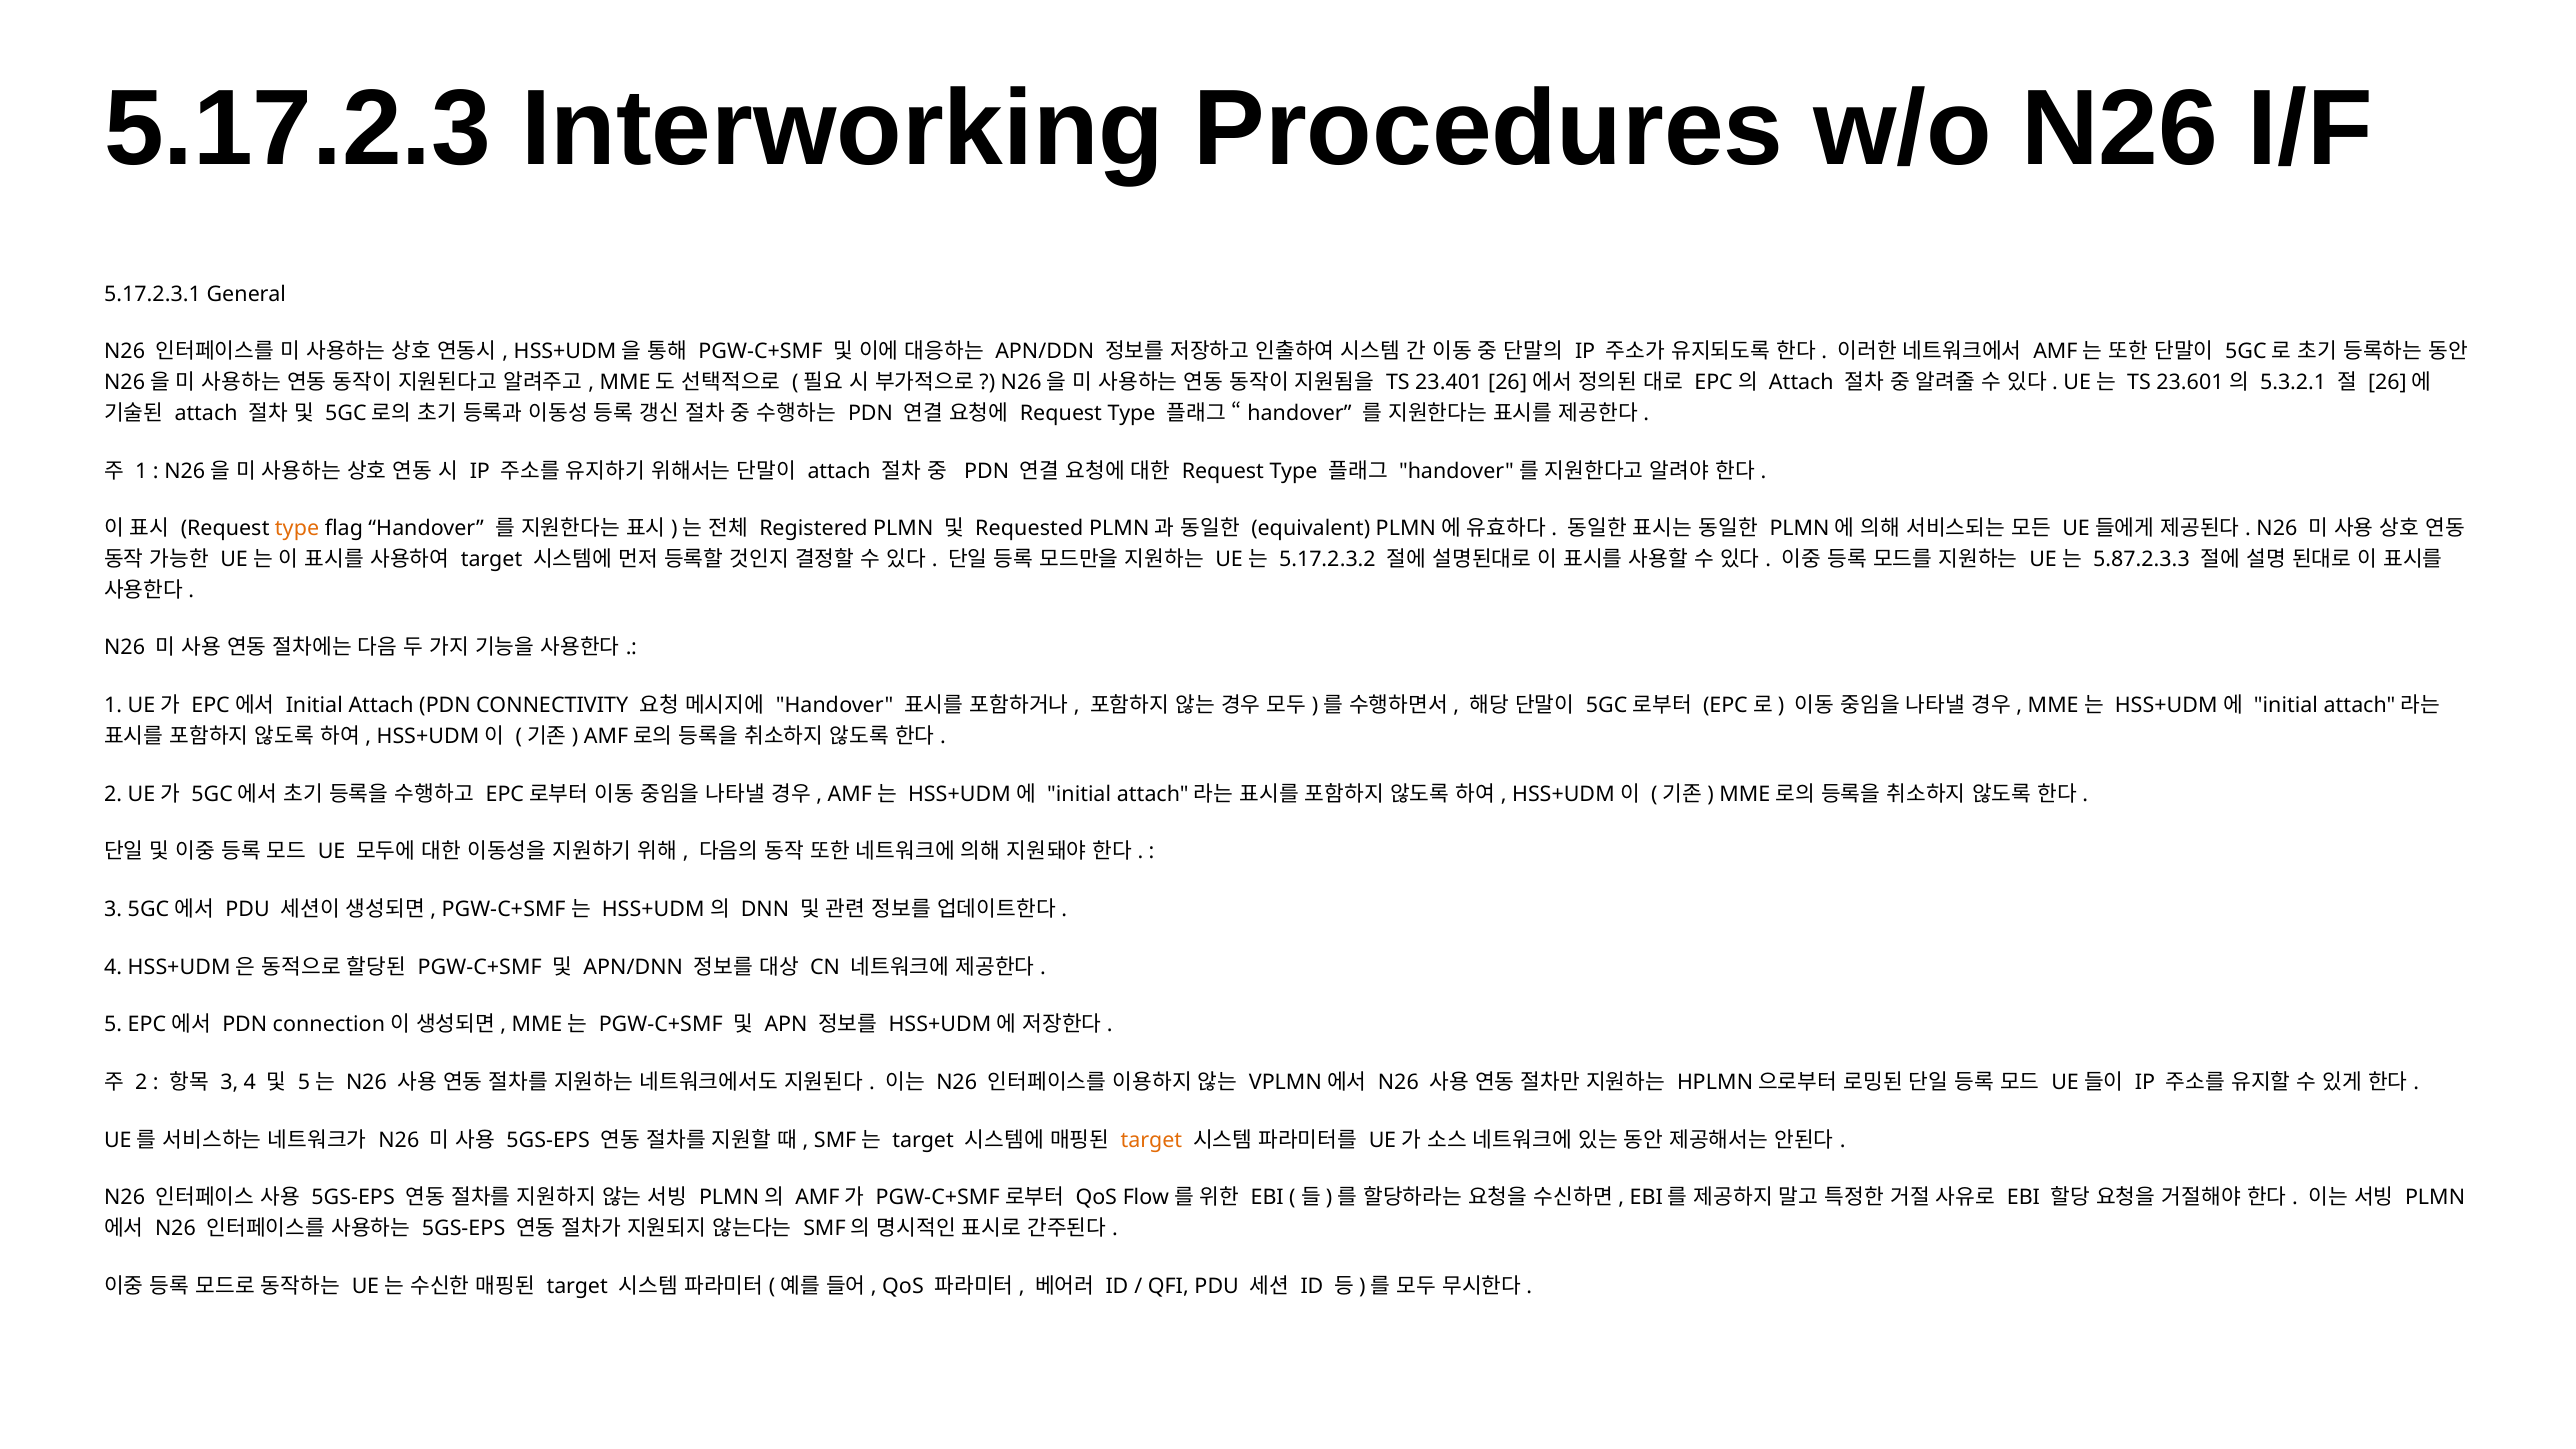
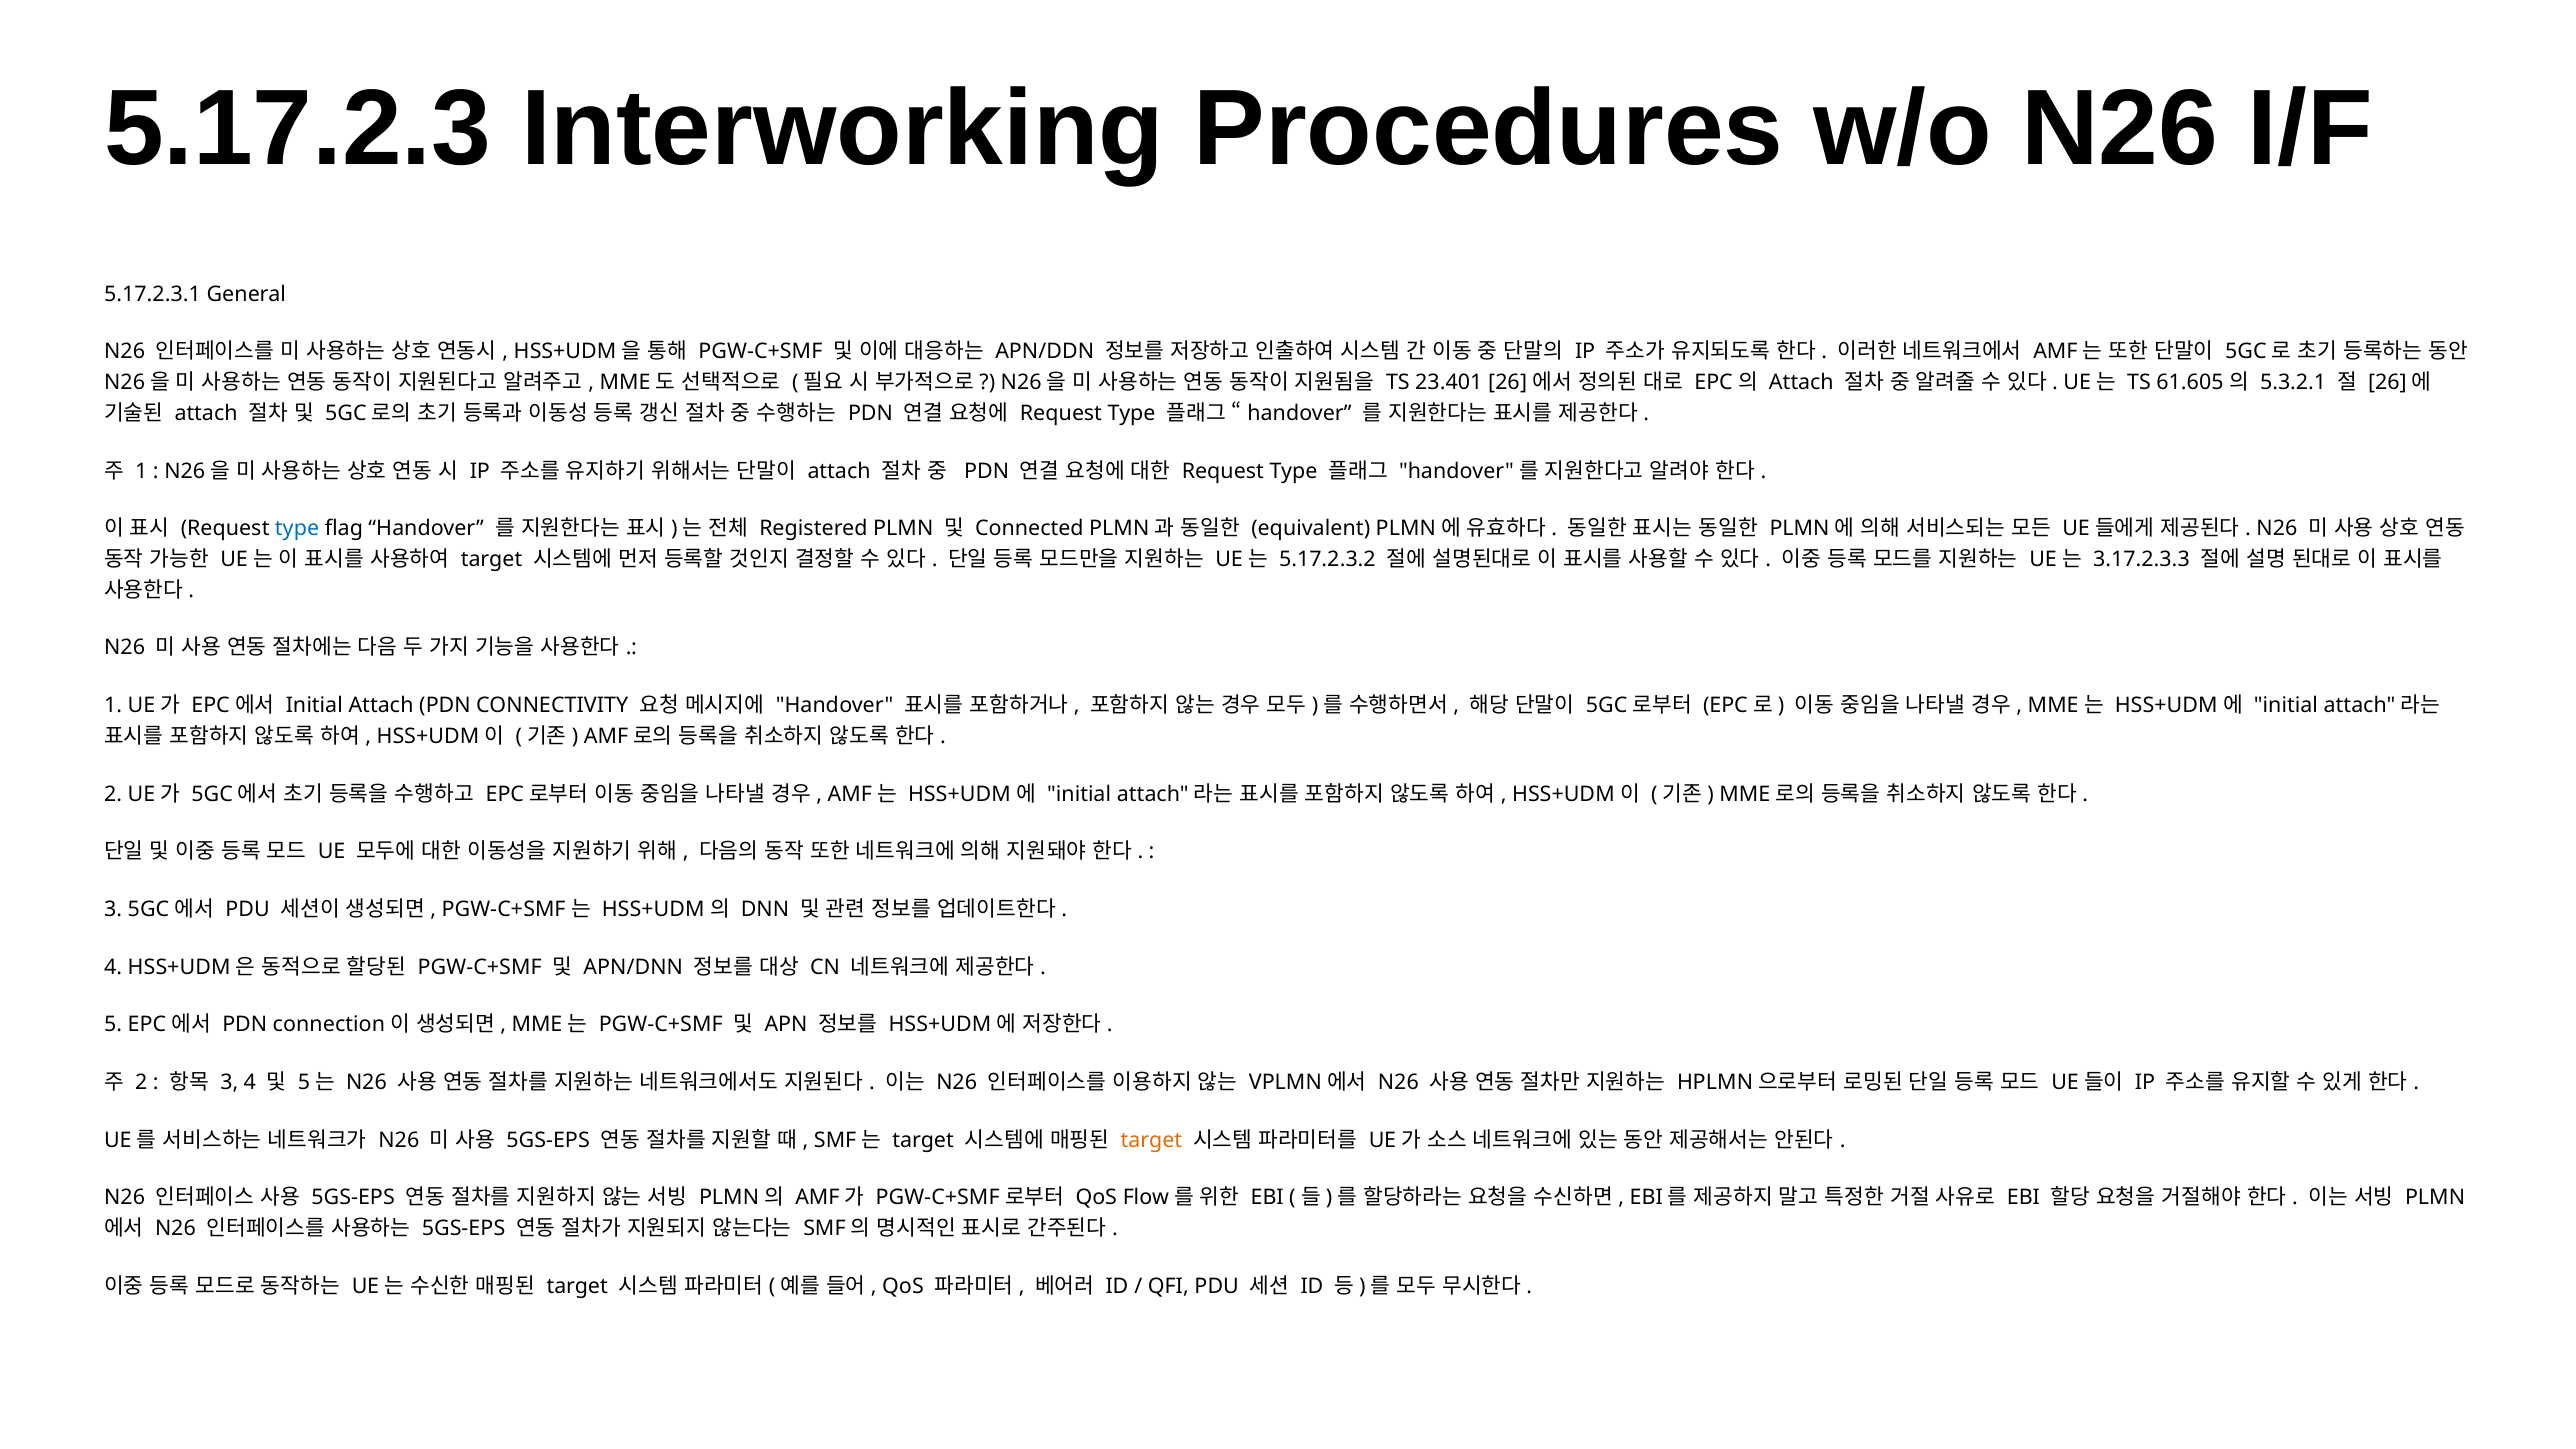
23.601: 23.601 -> 61.605
type at (297, 529) colour: orange -> blue
Requested: Requested -> Connected
5.87.2.3.3: 5.87.2.3.3 -> 3.17.2.3.3
